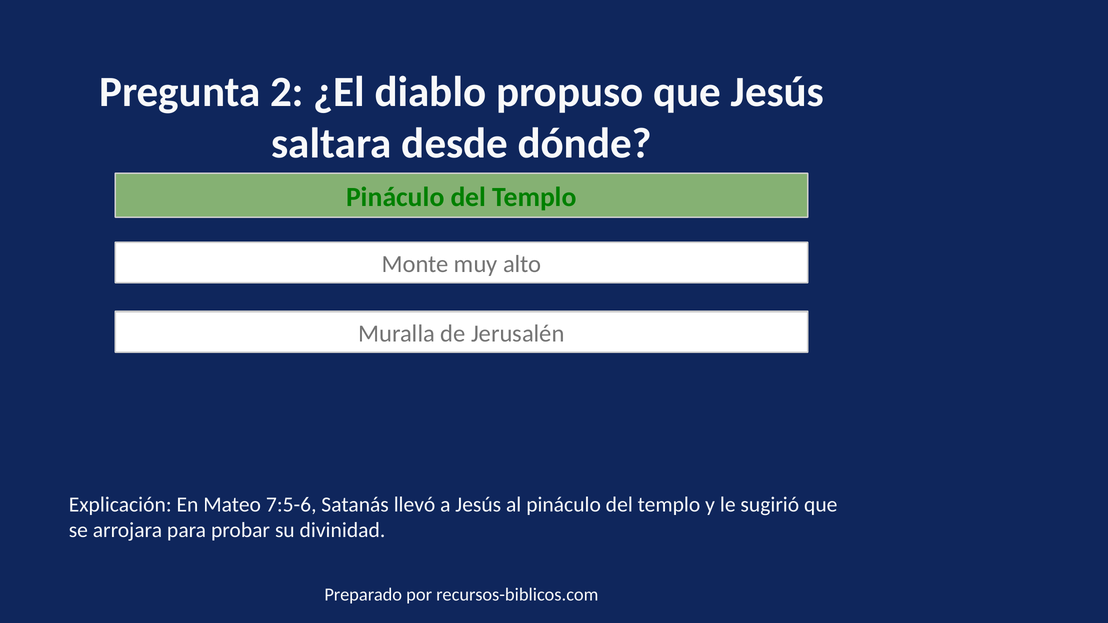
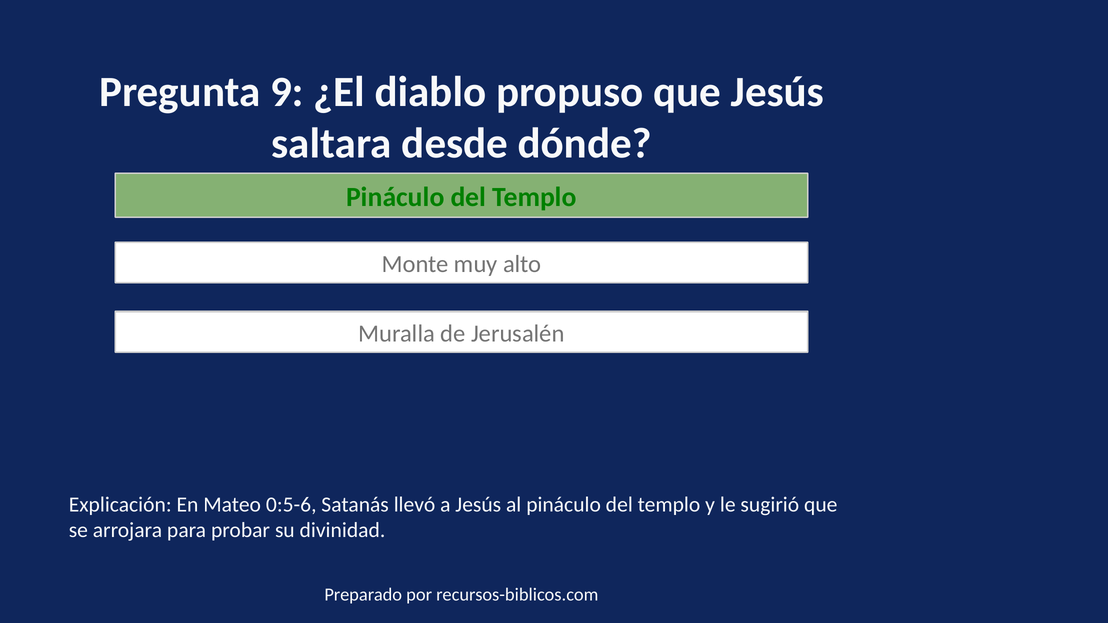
2: 2 -> 9
7:5-6: 7:5-6 -> 0:5-6
